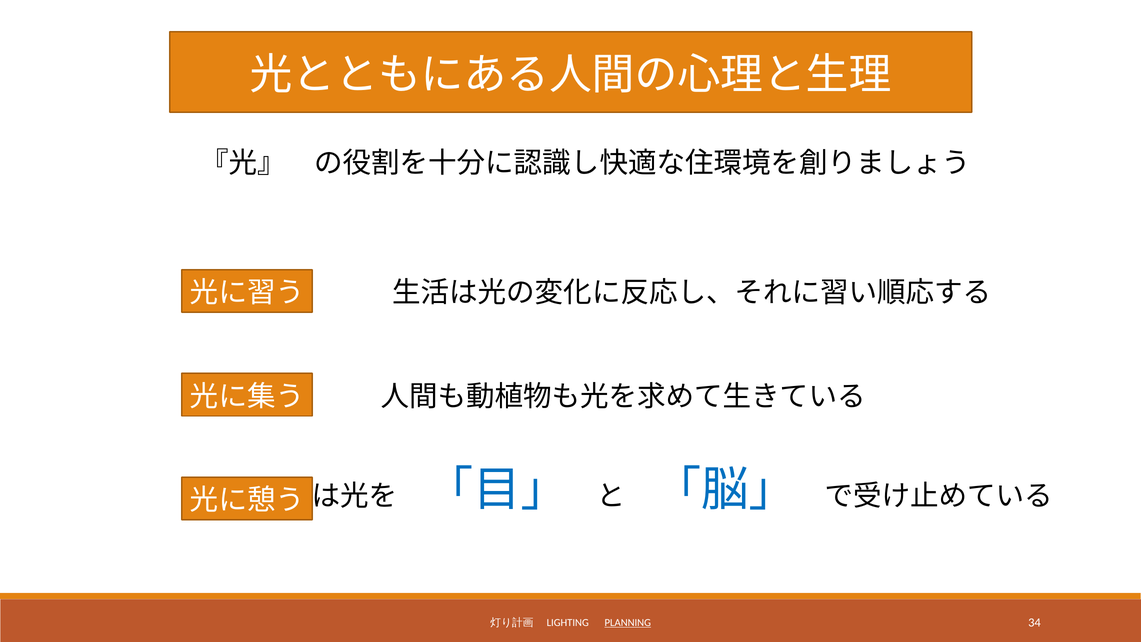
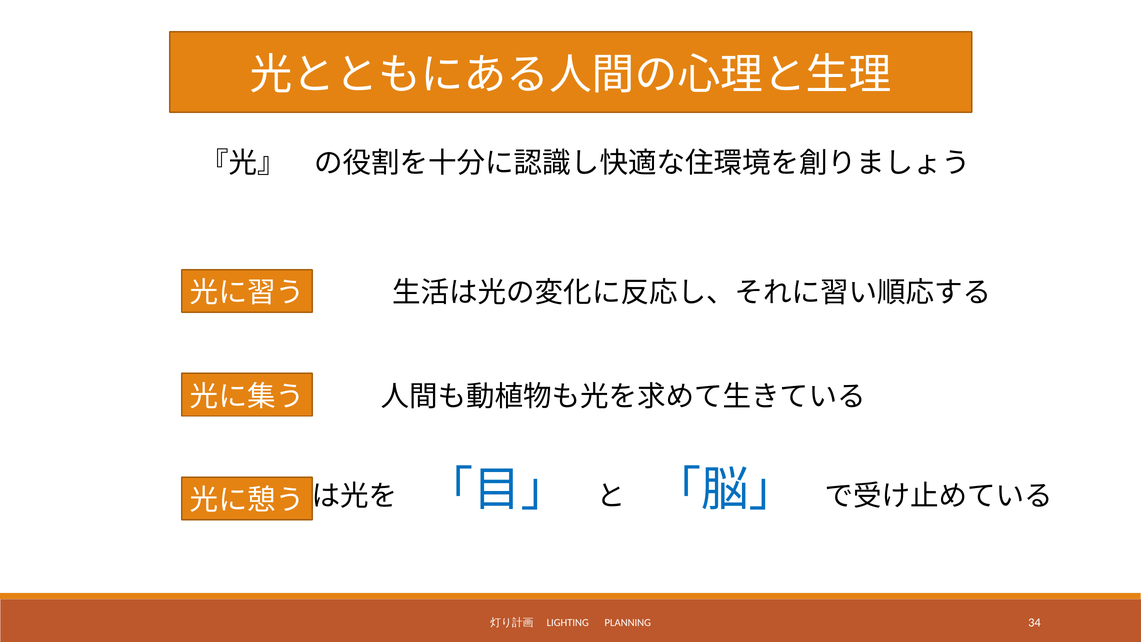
PLANNING underline: present -> none
